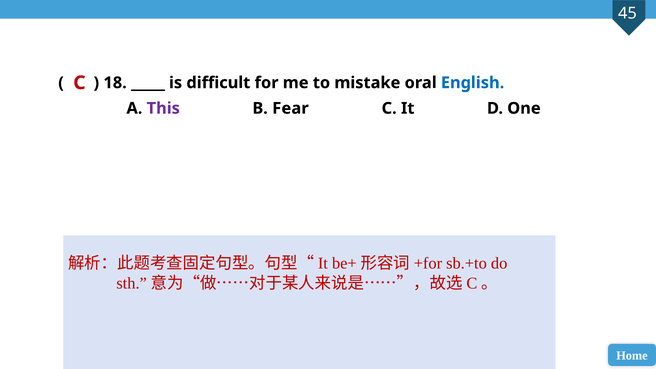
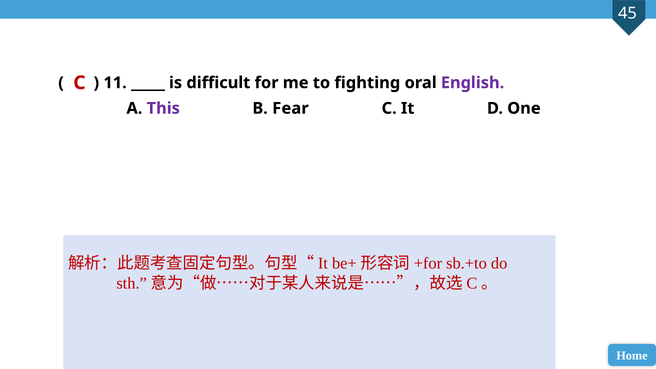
18: 18 -> 11
mistake: mistake -> fighting
English colour: blue -> purple
